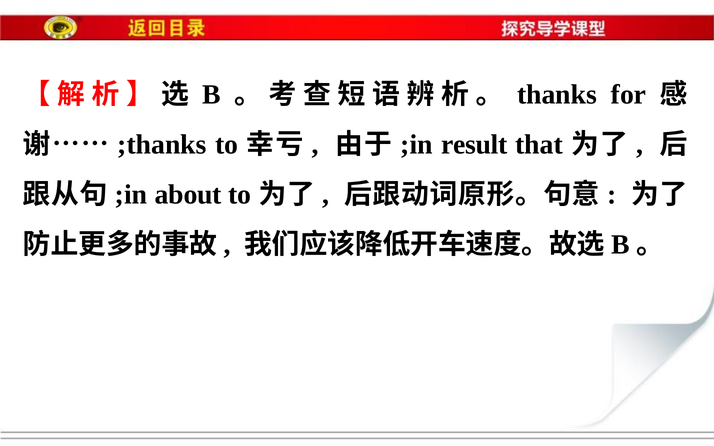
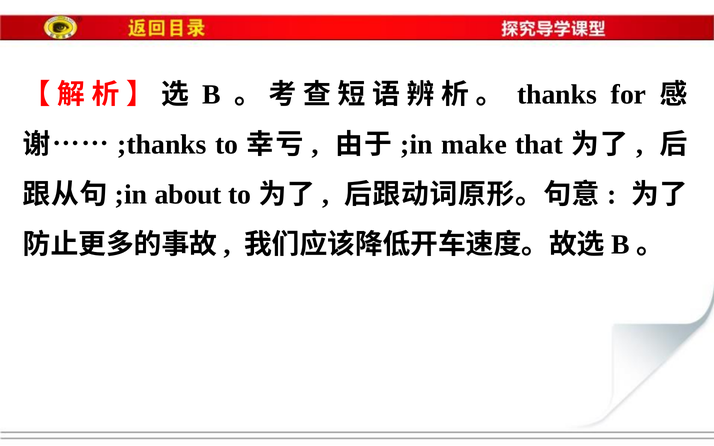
result: result -> make
